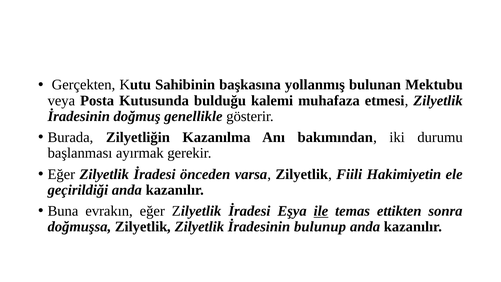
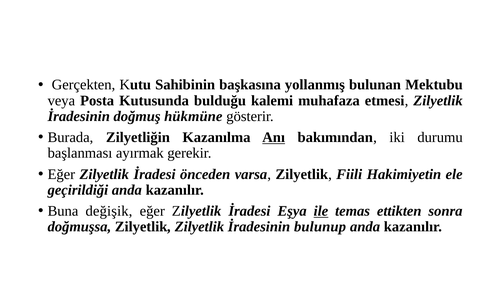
genellikle: genellikle -> hükmüne
Anı underline: none -> present
evrakın: evrakın -> değişik
